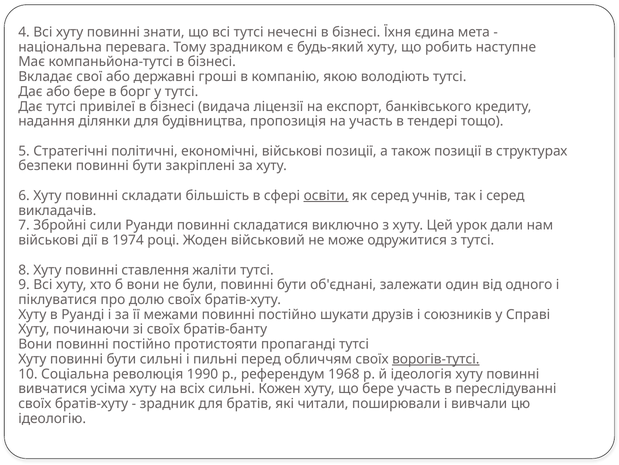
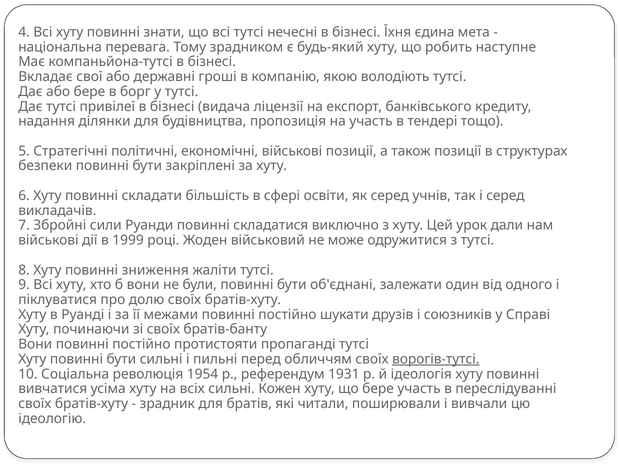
освіти underline: present -> none
1974: 1974 -> 1999
ставлення: ставлення -> зниження
1990: 1990 -> 1954
1968: 1968 -> 1931
